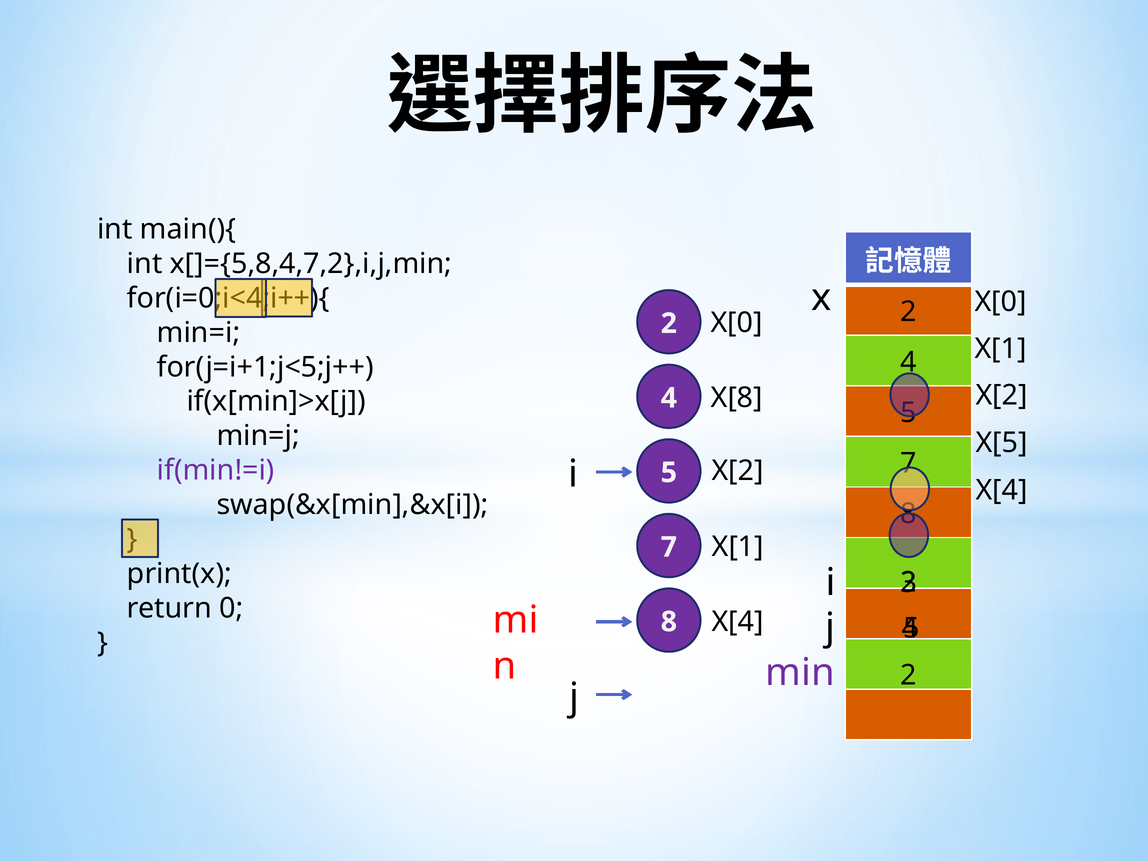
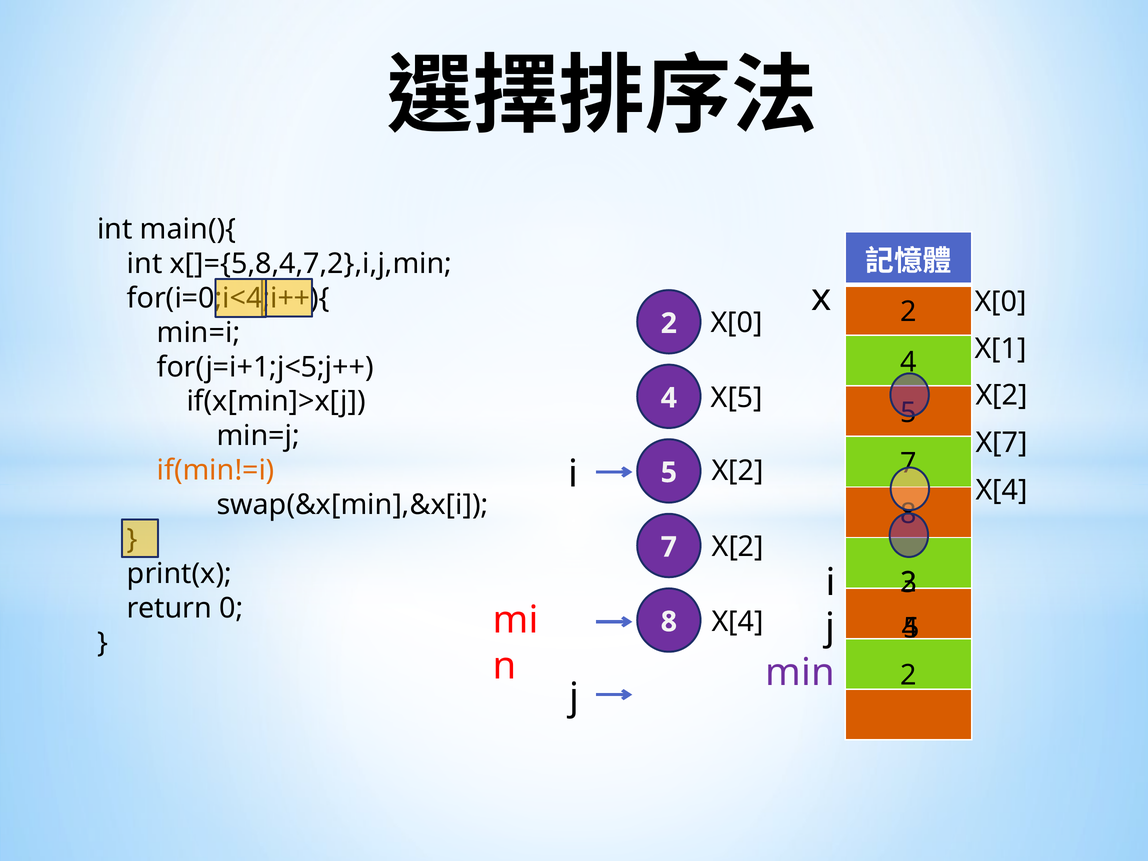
X[8: X[8 -> X[5
X[5: X[5 -> X[7
if(min!=i colour: purple -> orange
X[1 at (738, 547): X[1 -> X[2
